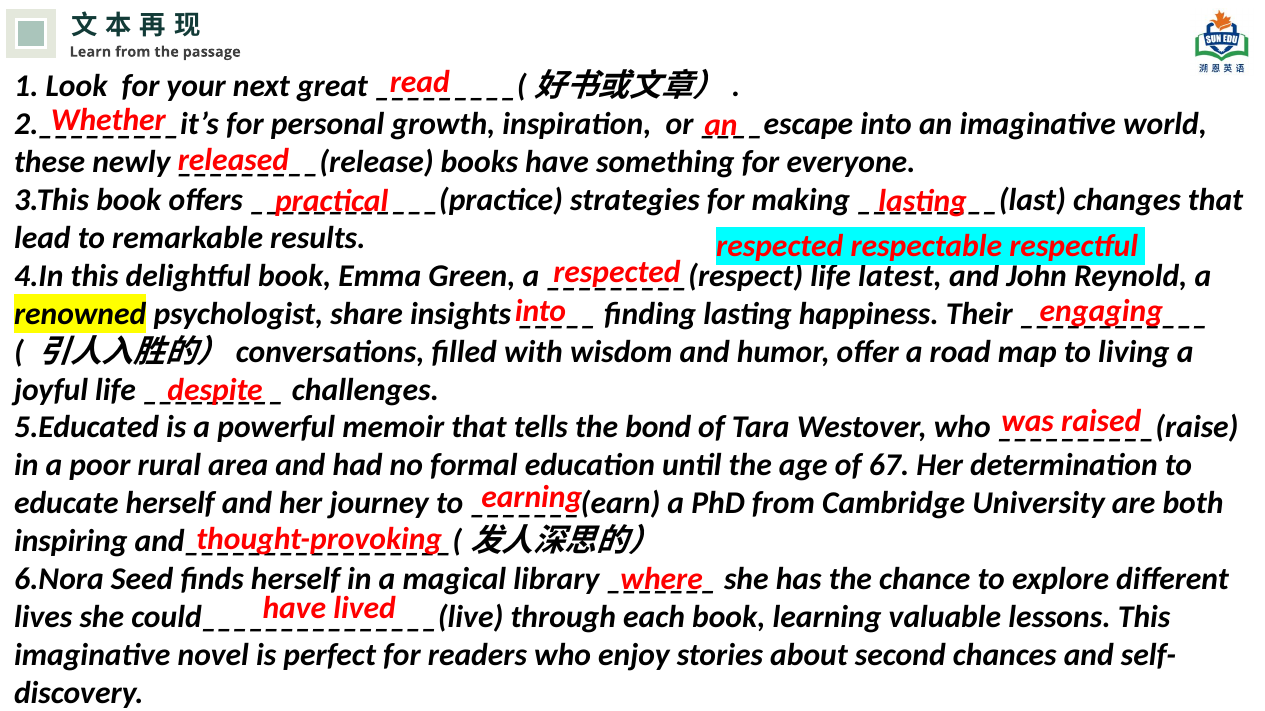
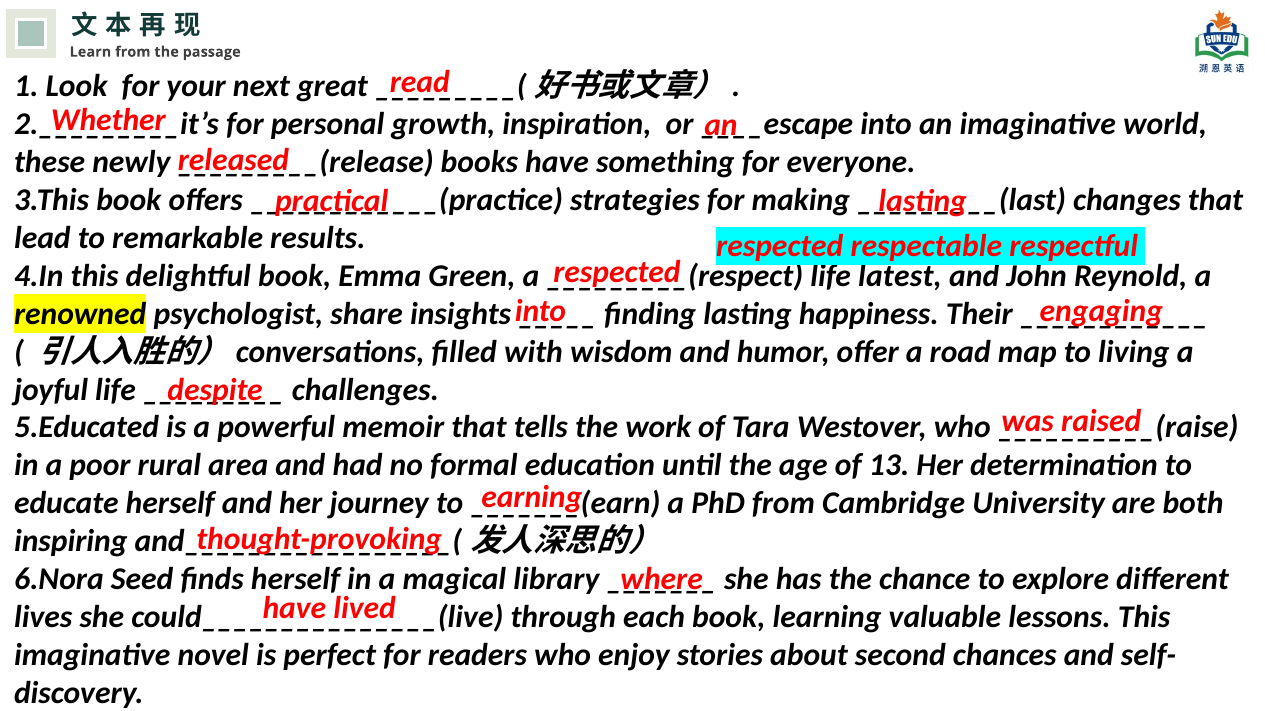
bond: bond -> work
67: 67 -> 13
